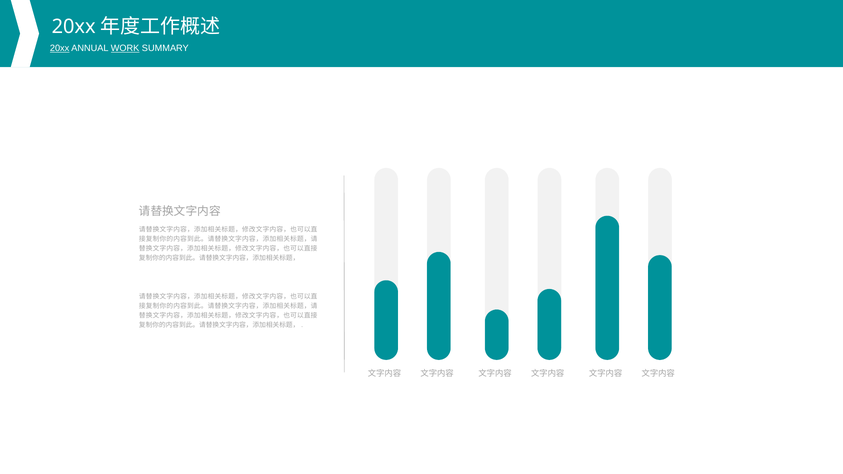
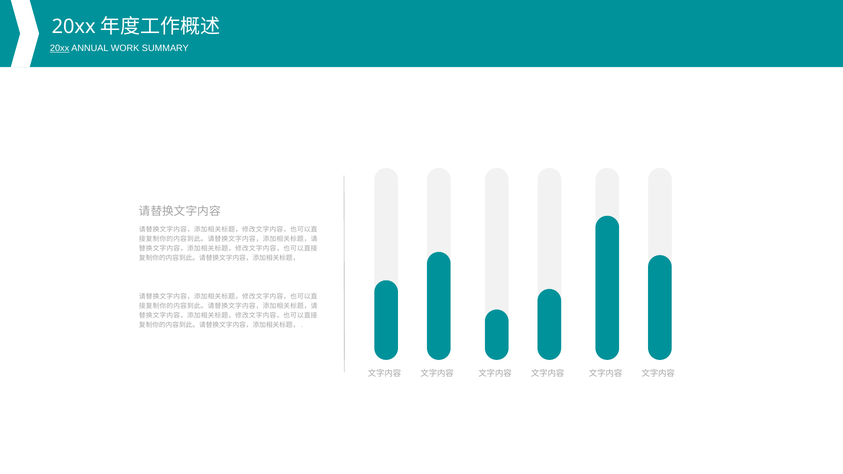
WORK underline: present -> none
